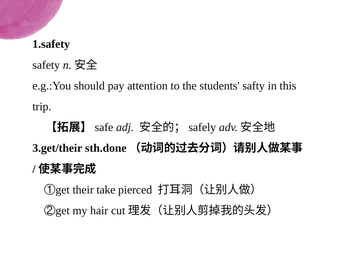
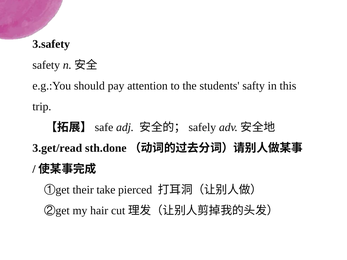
1.safety: 1.safety -> 3.safety
3.get/their: 3.get/their -> 3.get/read
